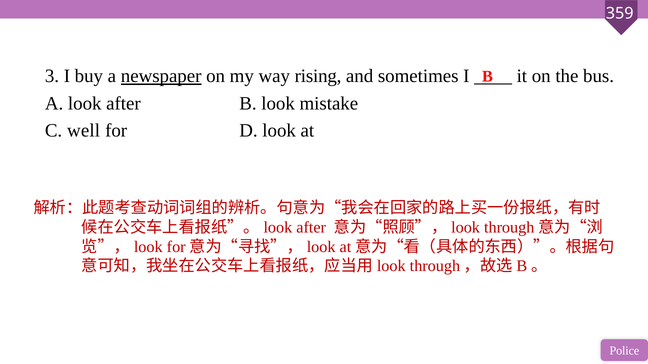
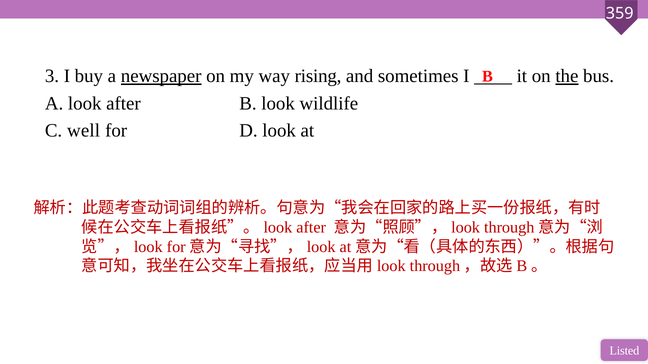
the underline: none -> present
mistake: mistake -> wildlife
Police: Police -> Listed
